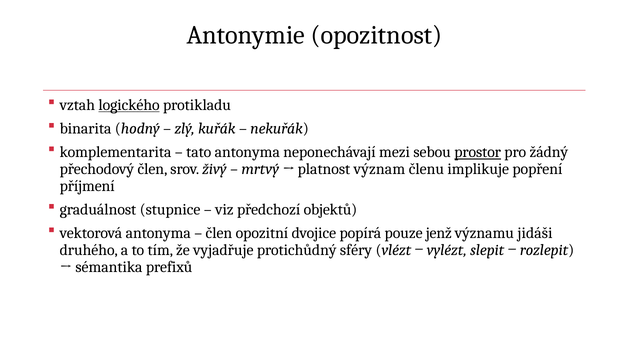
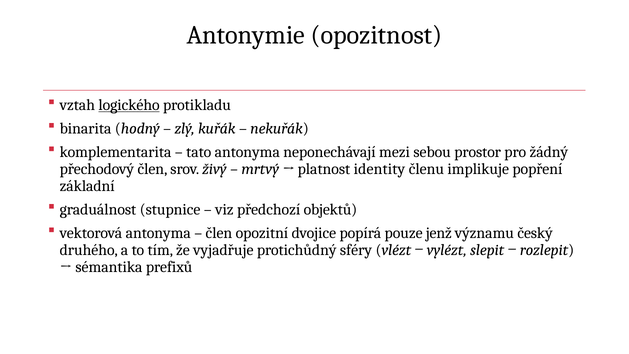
prostor underline: present -> none
význam: význam -> identity
příjmení: příjmení -> základní
jidáši: jidáši -> český
